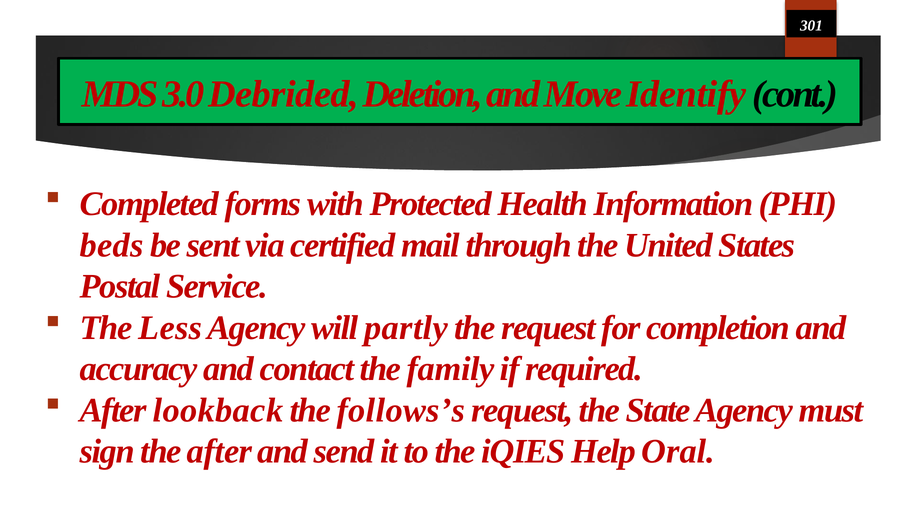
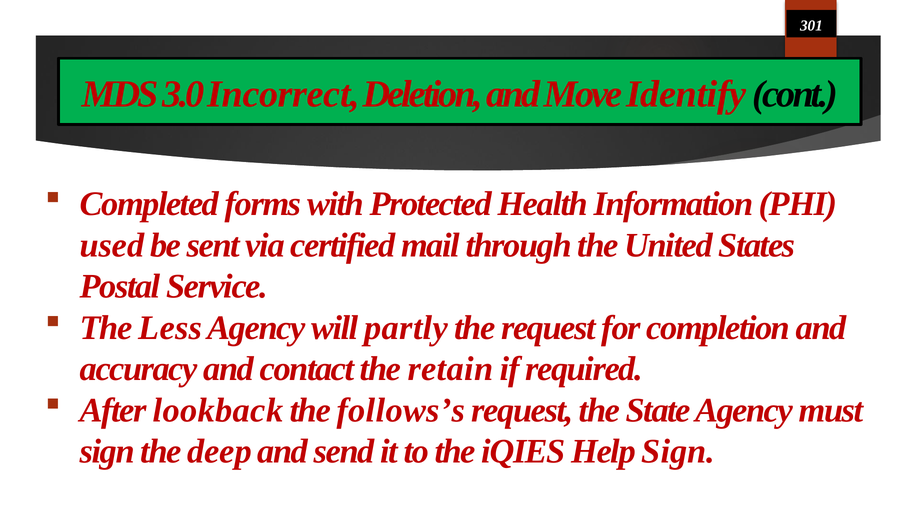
Debrided: Debrided -> Incorrect
beds: beds -> used
family: family -> retain
the after: after -> deep
Help Oral: Oral -> Sign
